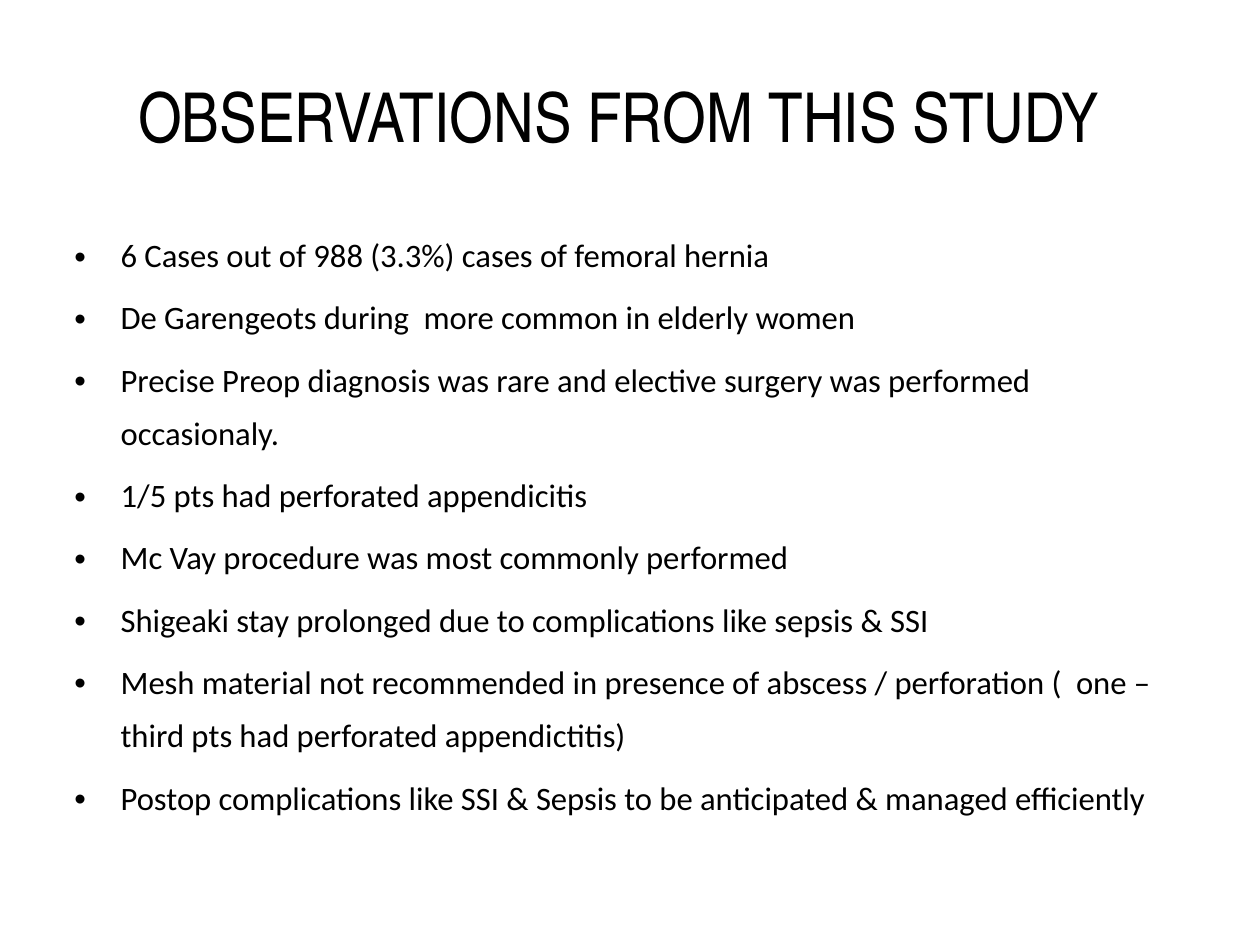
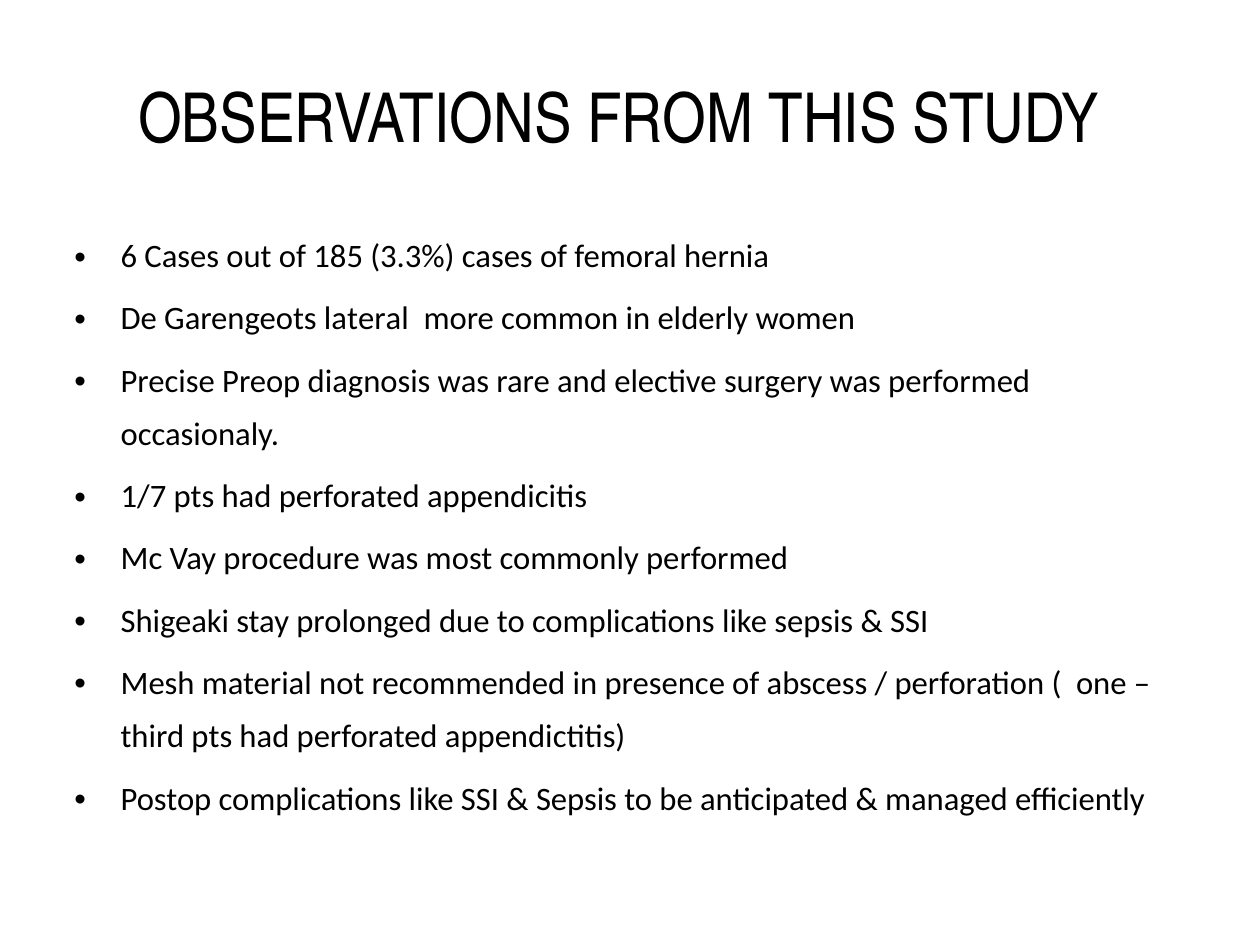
988: 988 -> 185
during: during -> lateral
1/5: 1/5 -> 1/7
